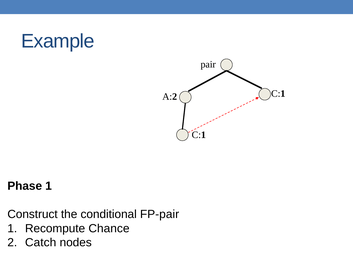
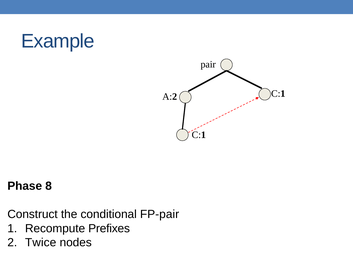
Phase 1: 1 -> 8
Chance: Chance -> Prefixes
Catch: Catch -> Twice
